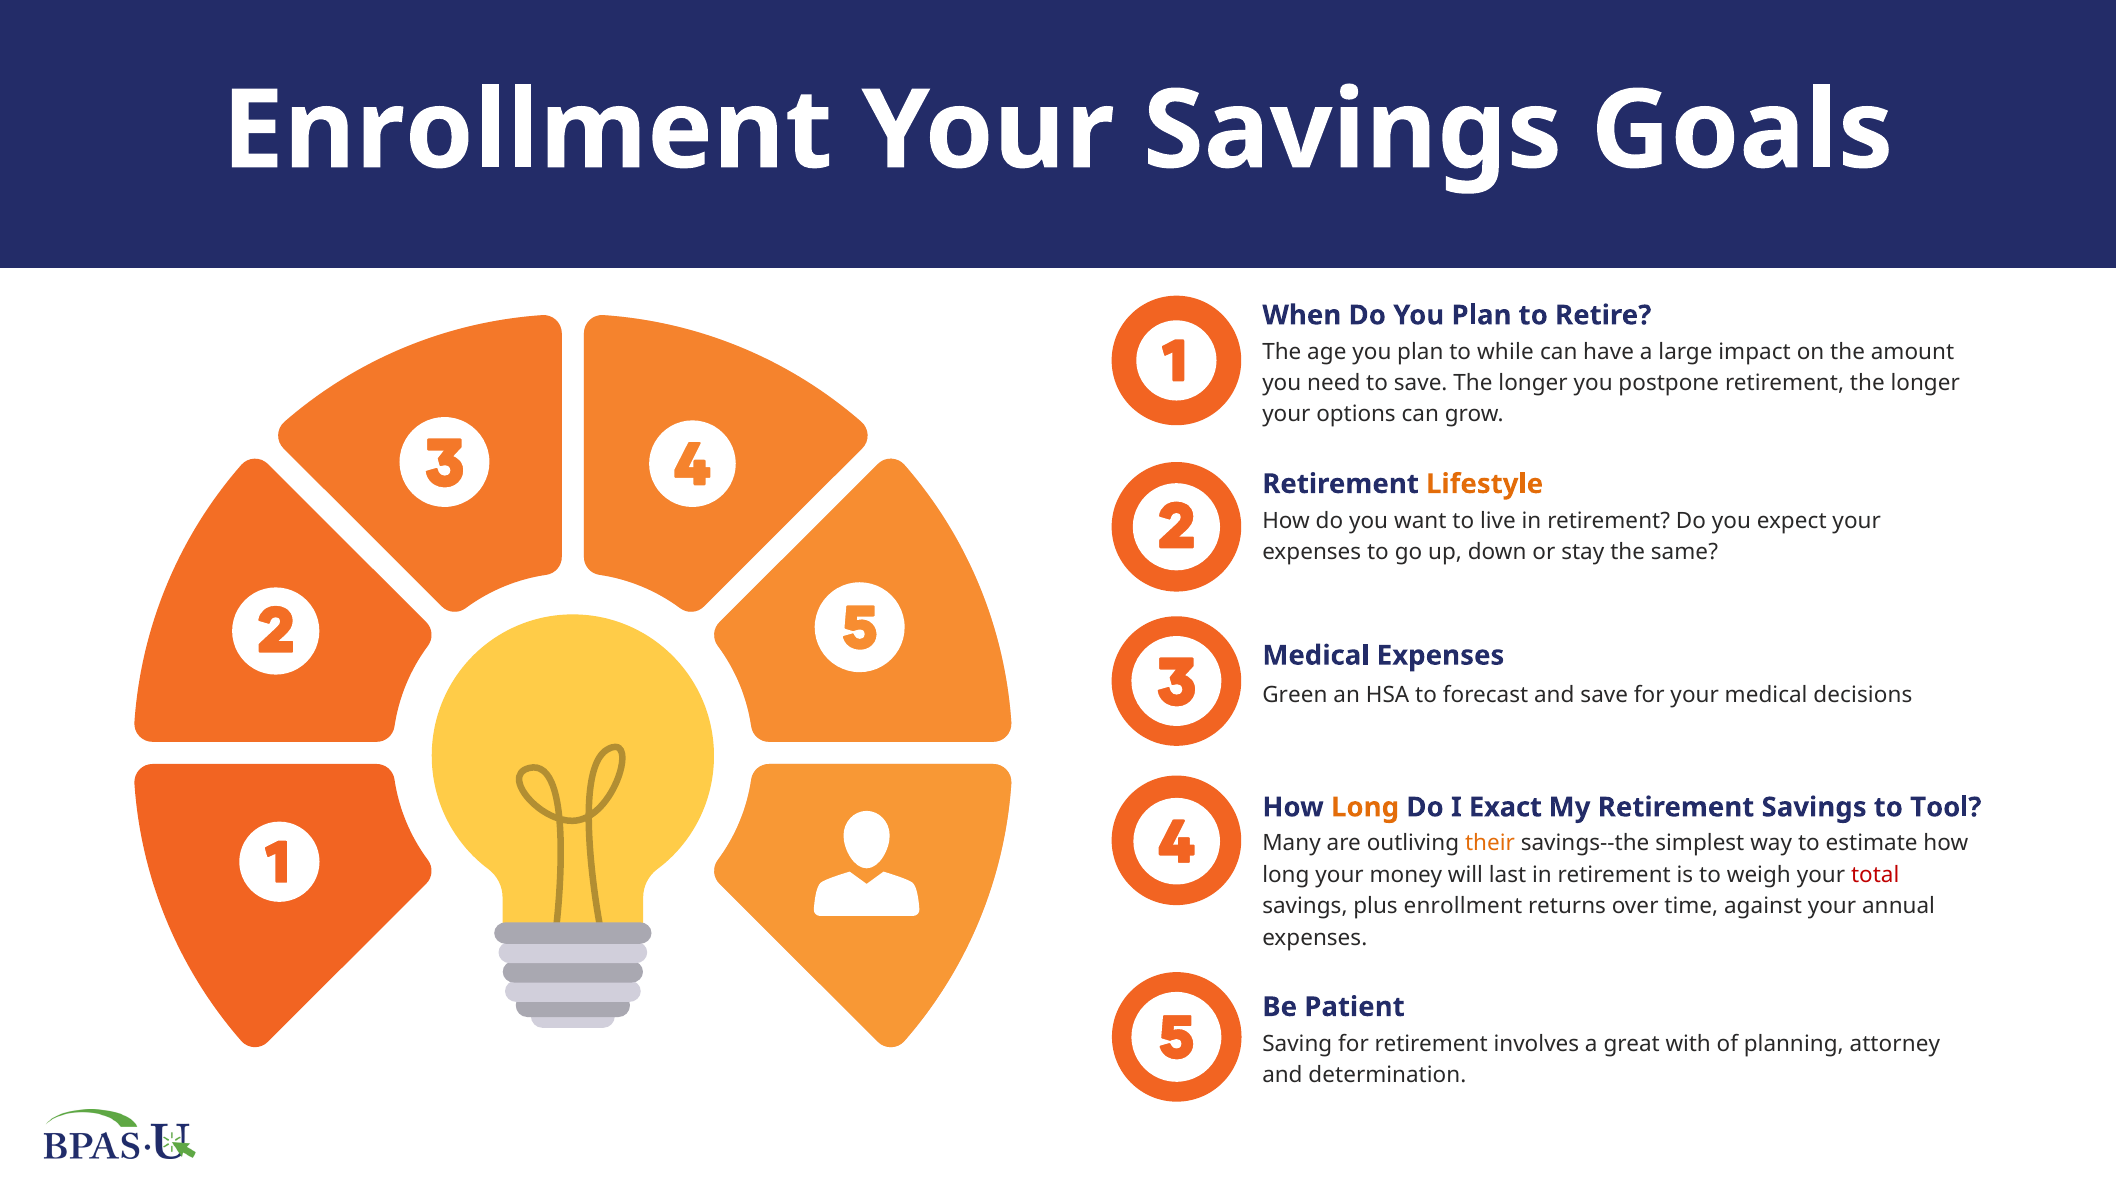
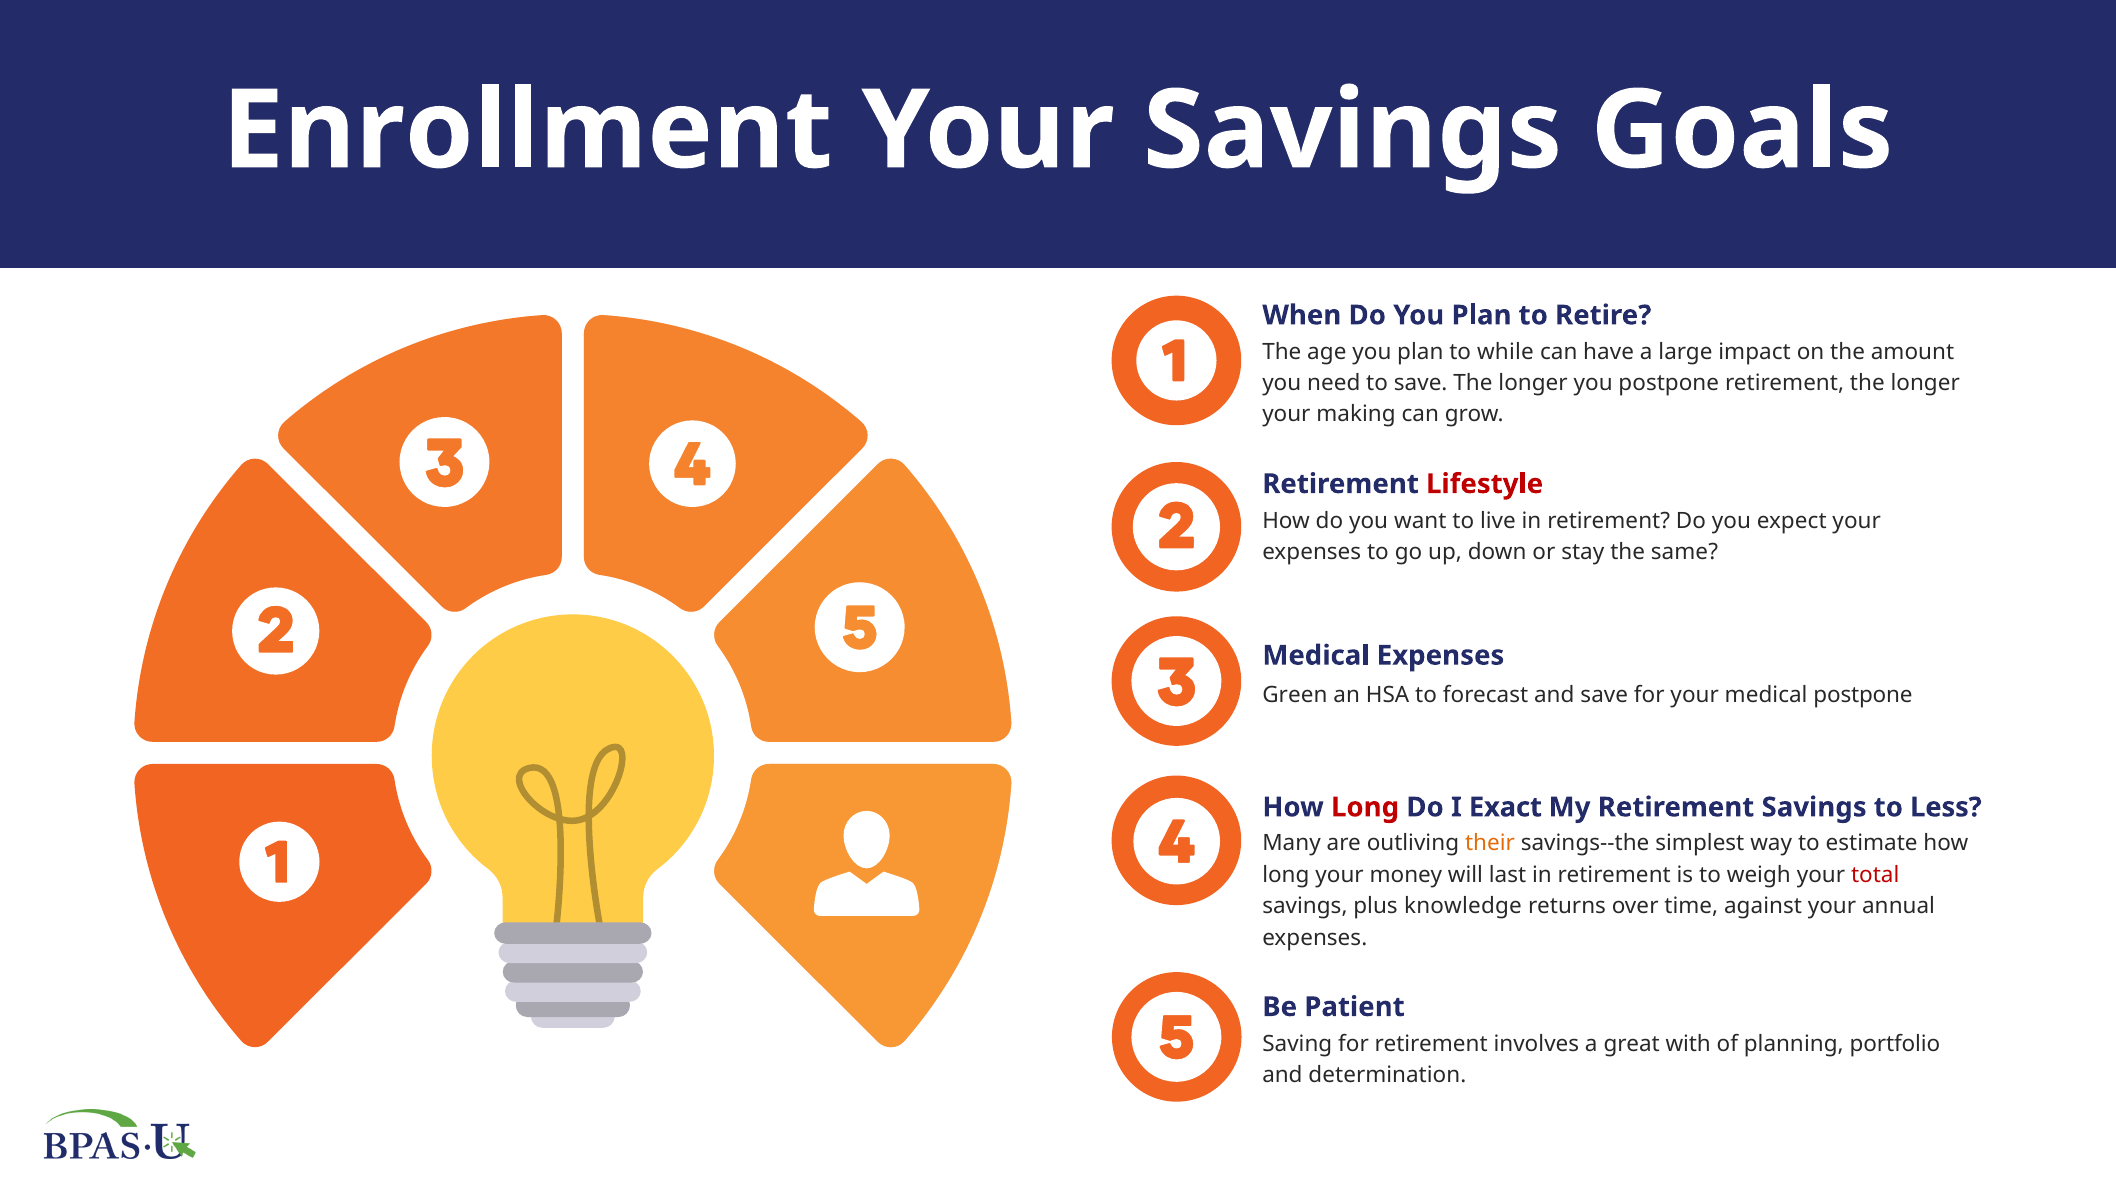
options: options -> making
Lifestyle colour: orange -> red
medical decisions: decisions -> postpone
Long at (1365, 808) colour: orange -> red
Tool: Tool -> Less
plus enrollment: enrollment -> knowledge
attorney: attorney -> portfolio
